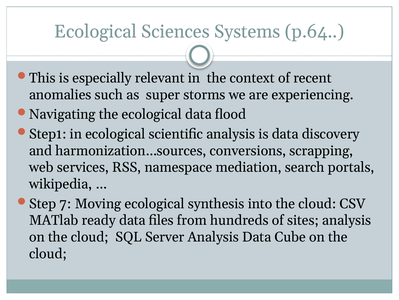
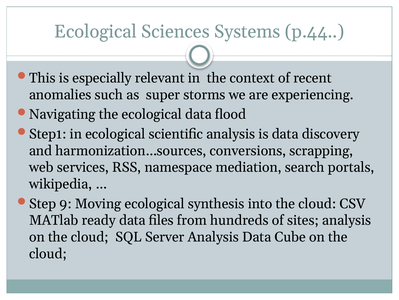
p.64: p.64 -> p.44
7: 7 -> 9
